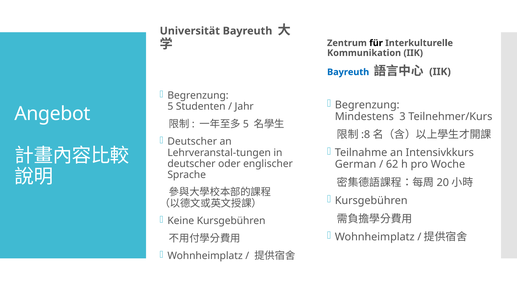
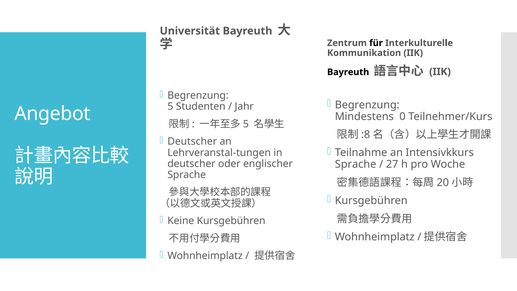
Bayreuth at (348, 72) colour: blue -> black
3: 3 -> 0
German at (356, 164): German -> Sprache
62: 62 -> 27
